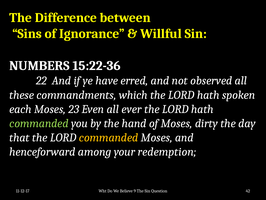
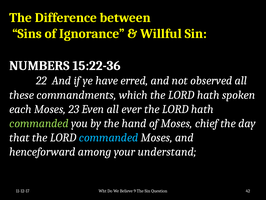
dirty: dirty -> chief
commanded at (109, 137) colour: yellow -> light blue
redemption: redemption -> understand
